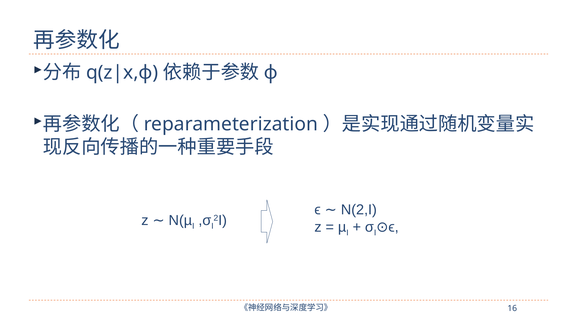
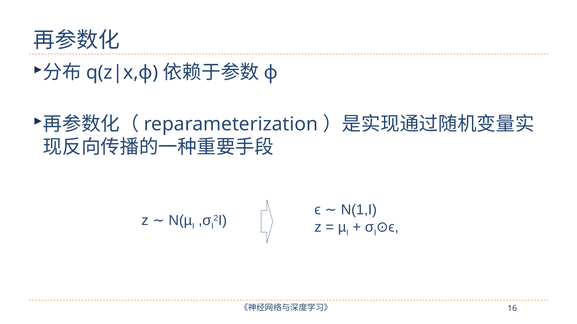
N(2,I: N(2,I -> N(1,I
